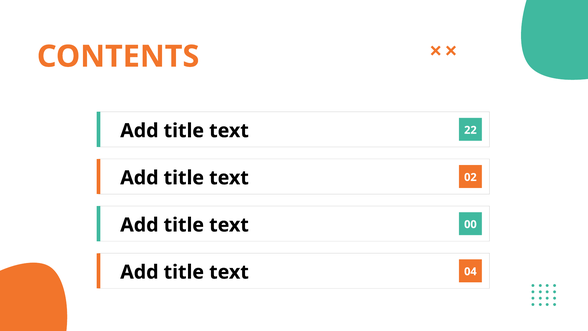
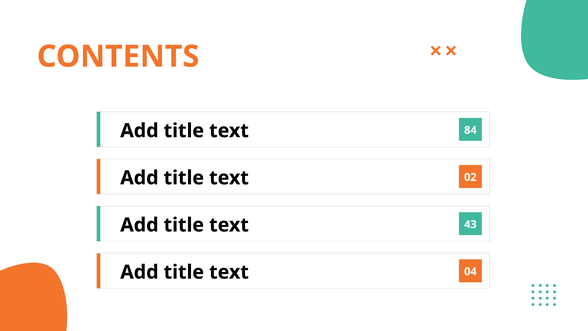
22: 22 -> 84
00: 00 -> 43
